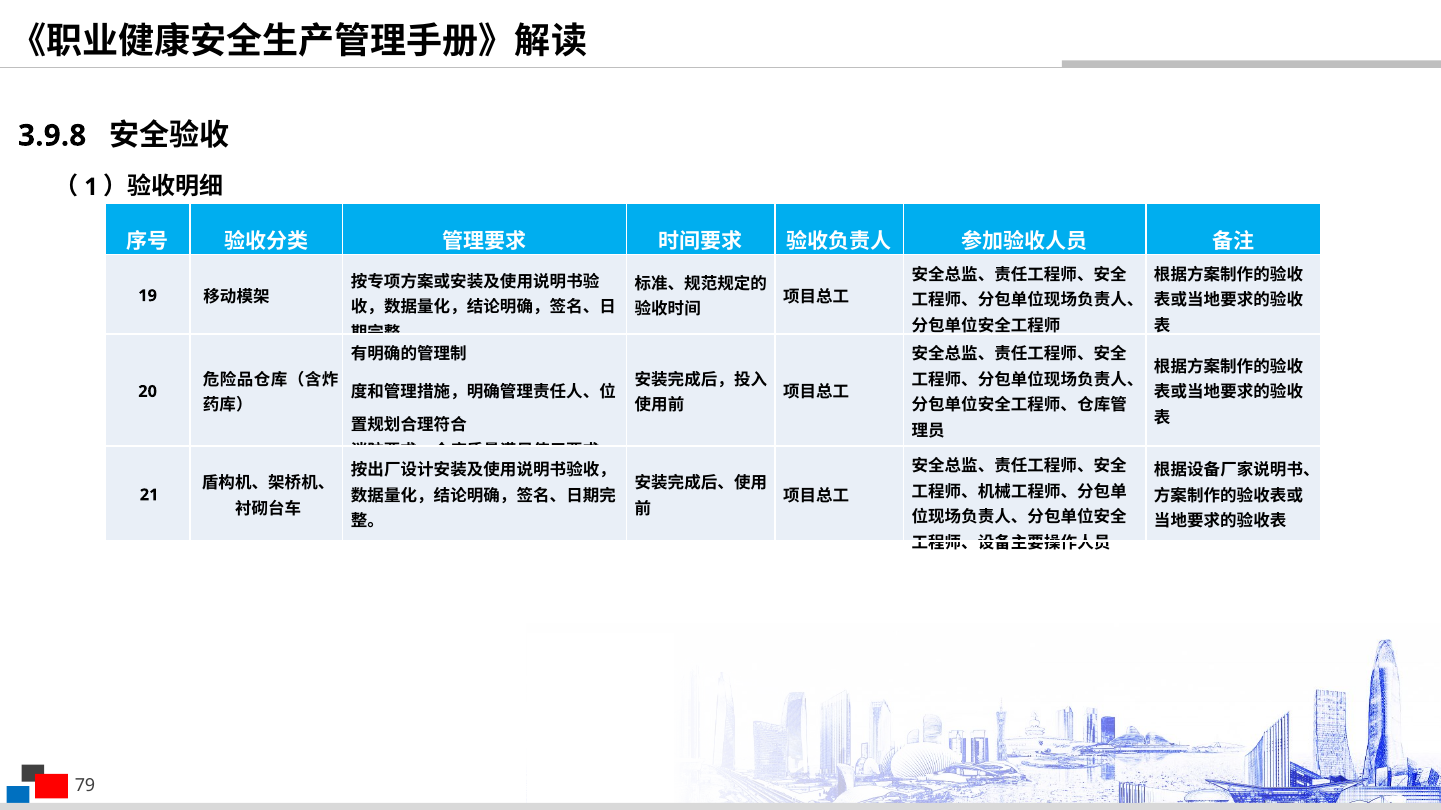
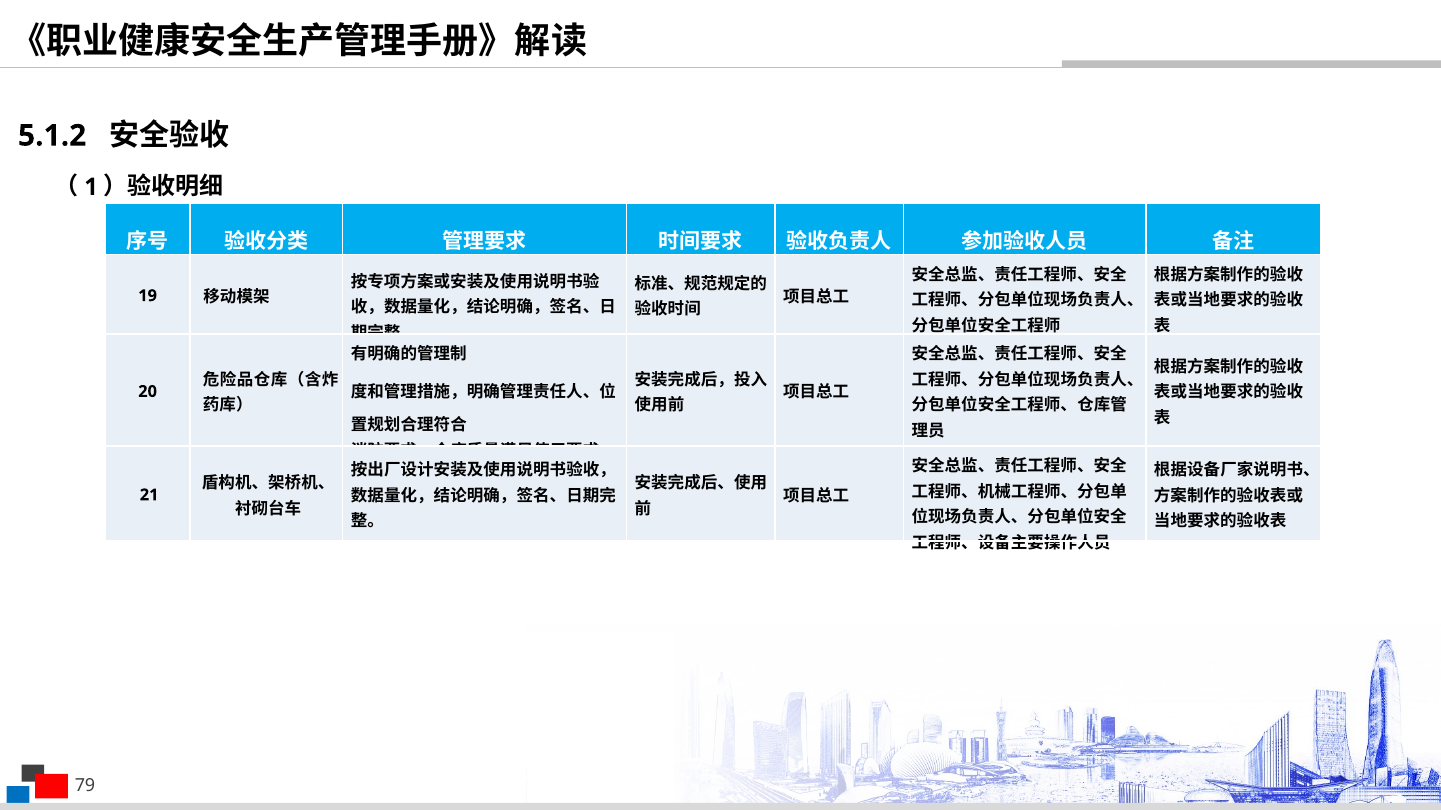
3.9.8: 3.9.8 -> 5.1.2
